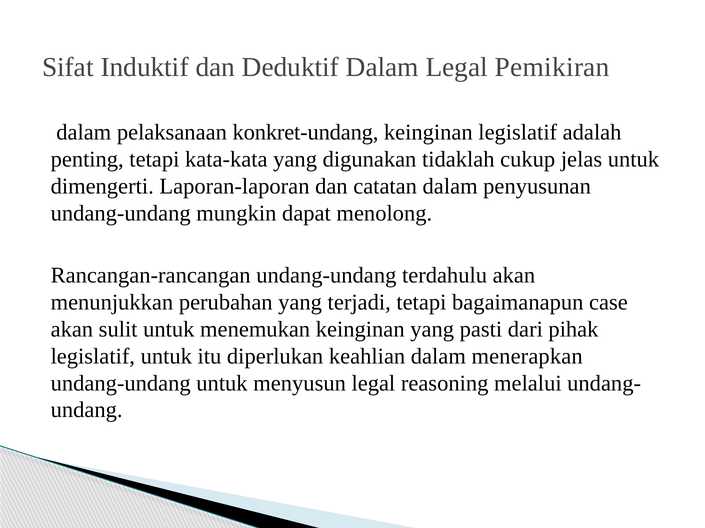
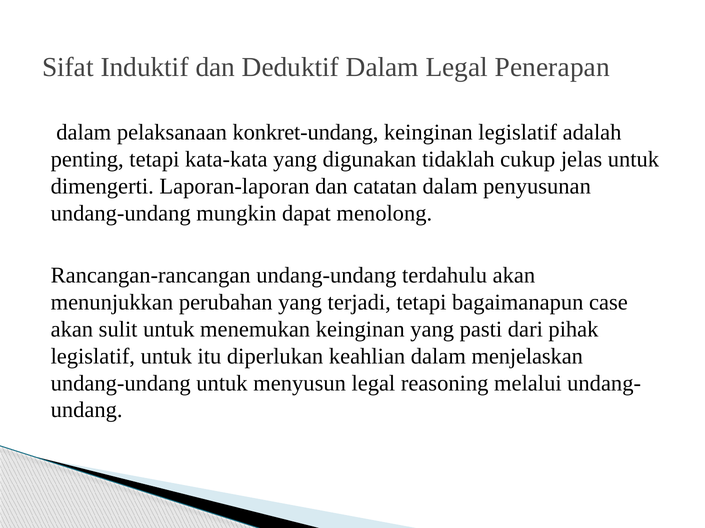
Pemikiran: Pemikiran -> Penerapan
menerapkan: menerapkan -> menjelaskan
